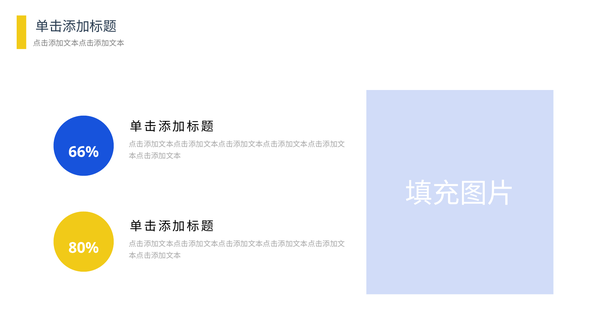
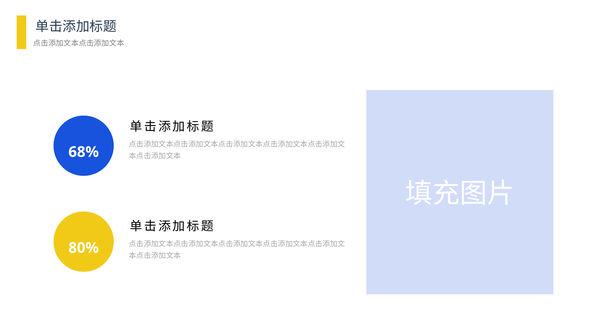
66%: 66% -> 68%
